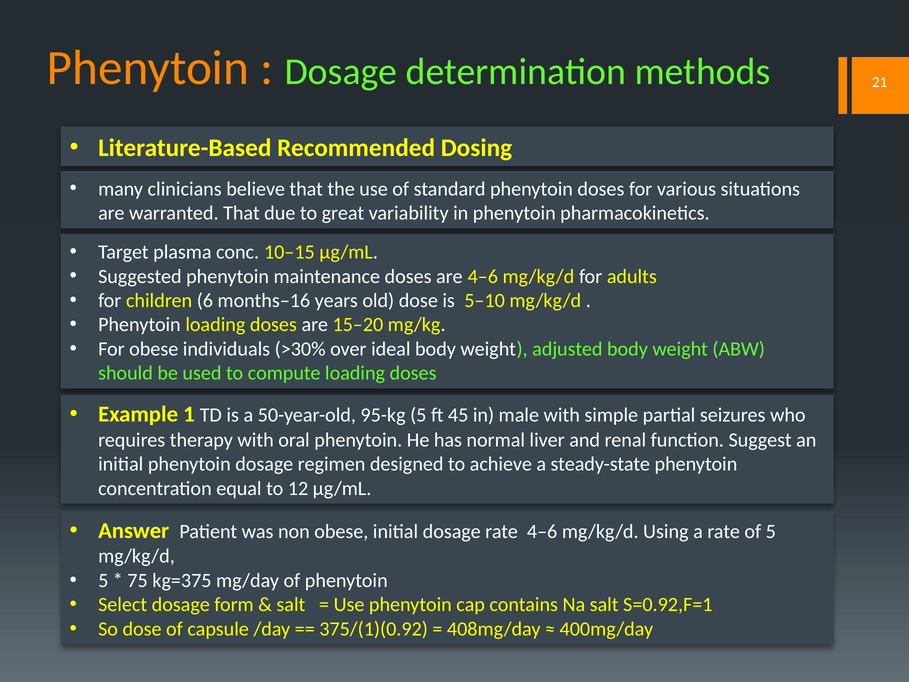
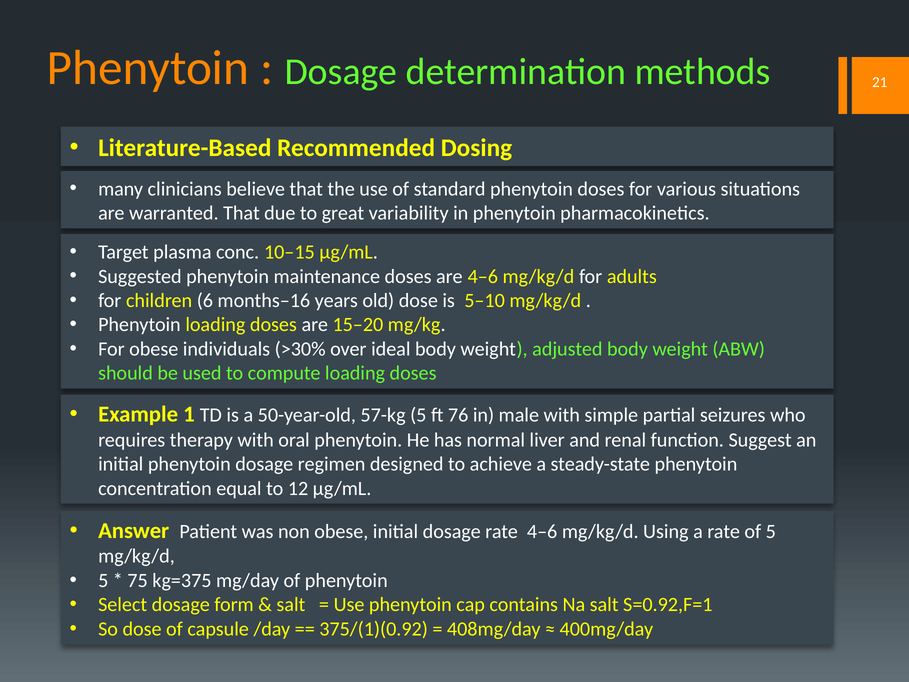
95-kg: 95-kg -> 57-kg
45: 45 -> 76
